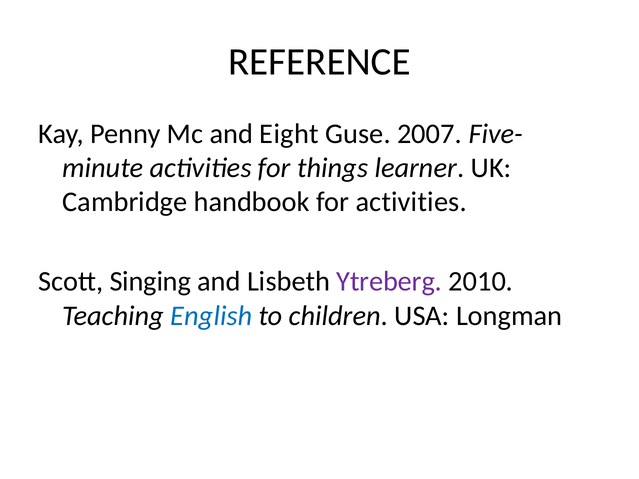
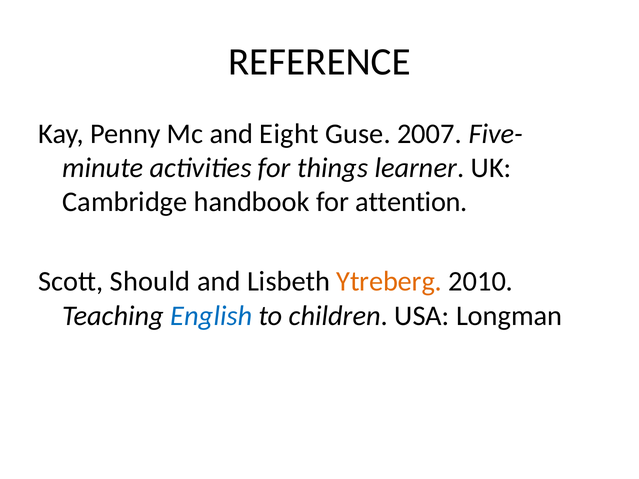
for activities: activities -> attention
Singing: Singing -> Should
Ytreberg colour: purple -> orange
